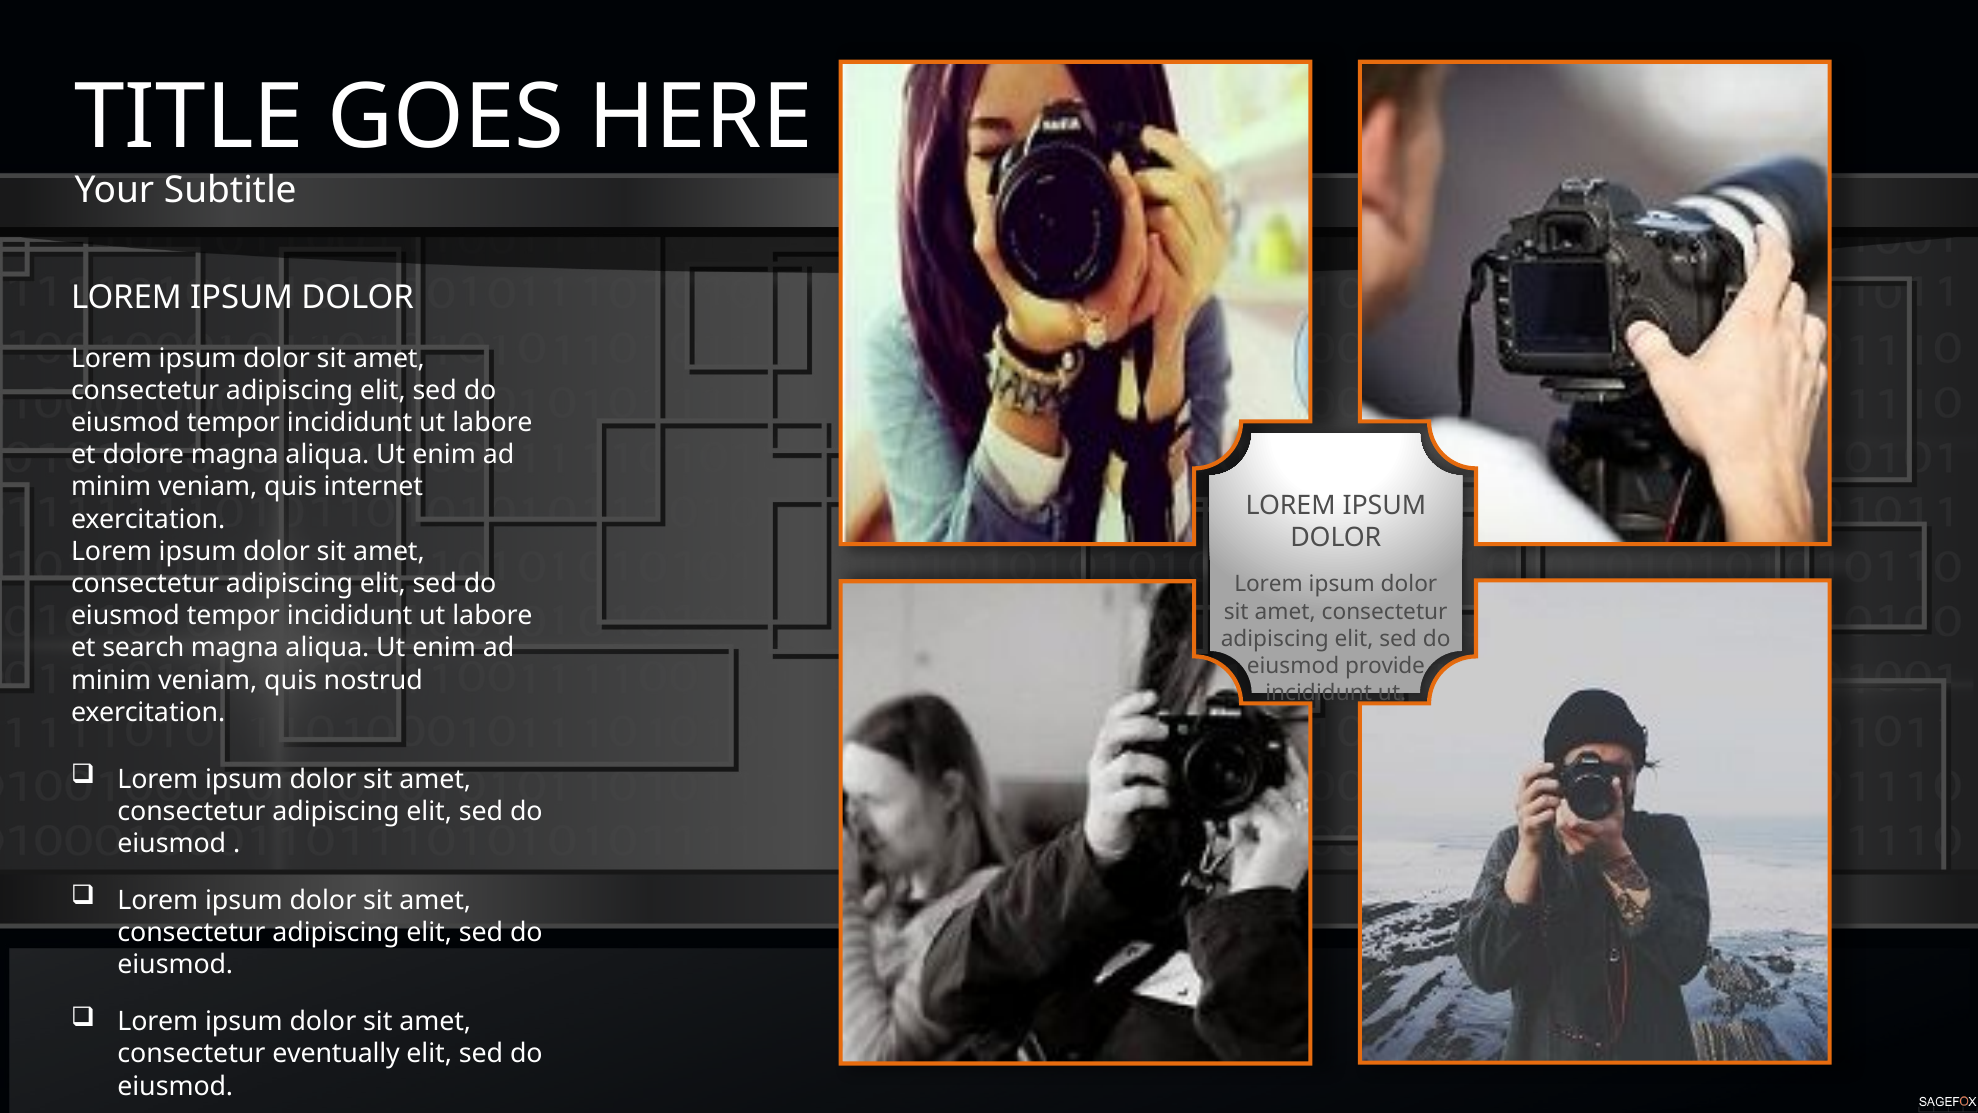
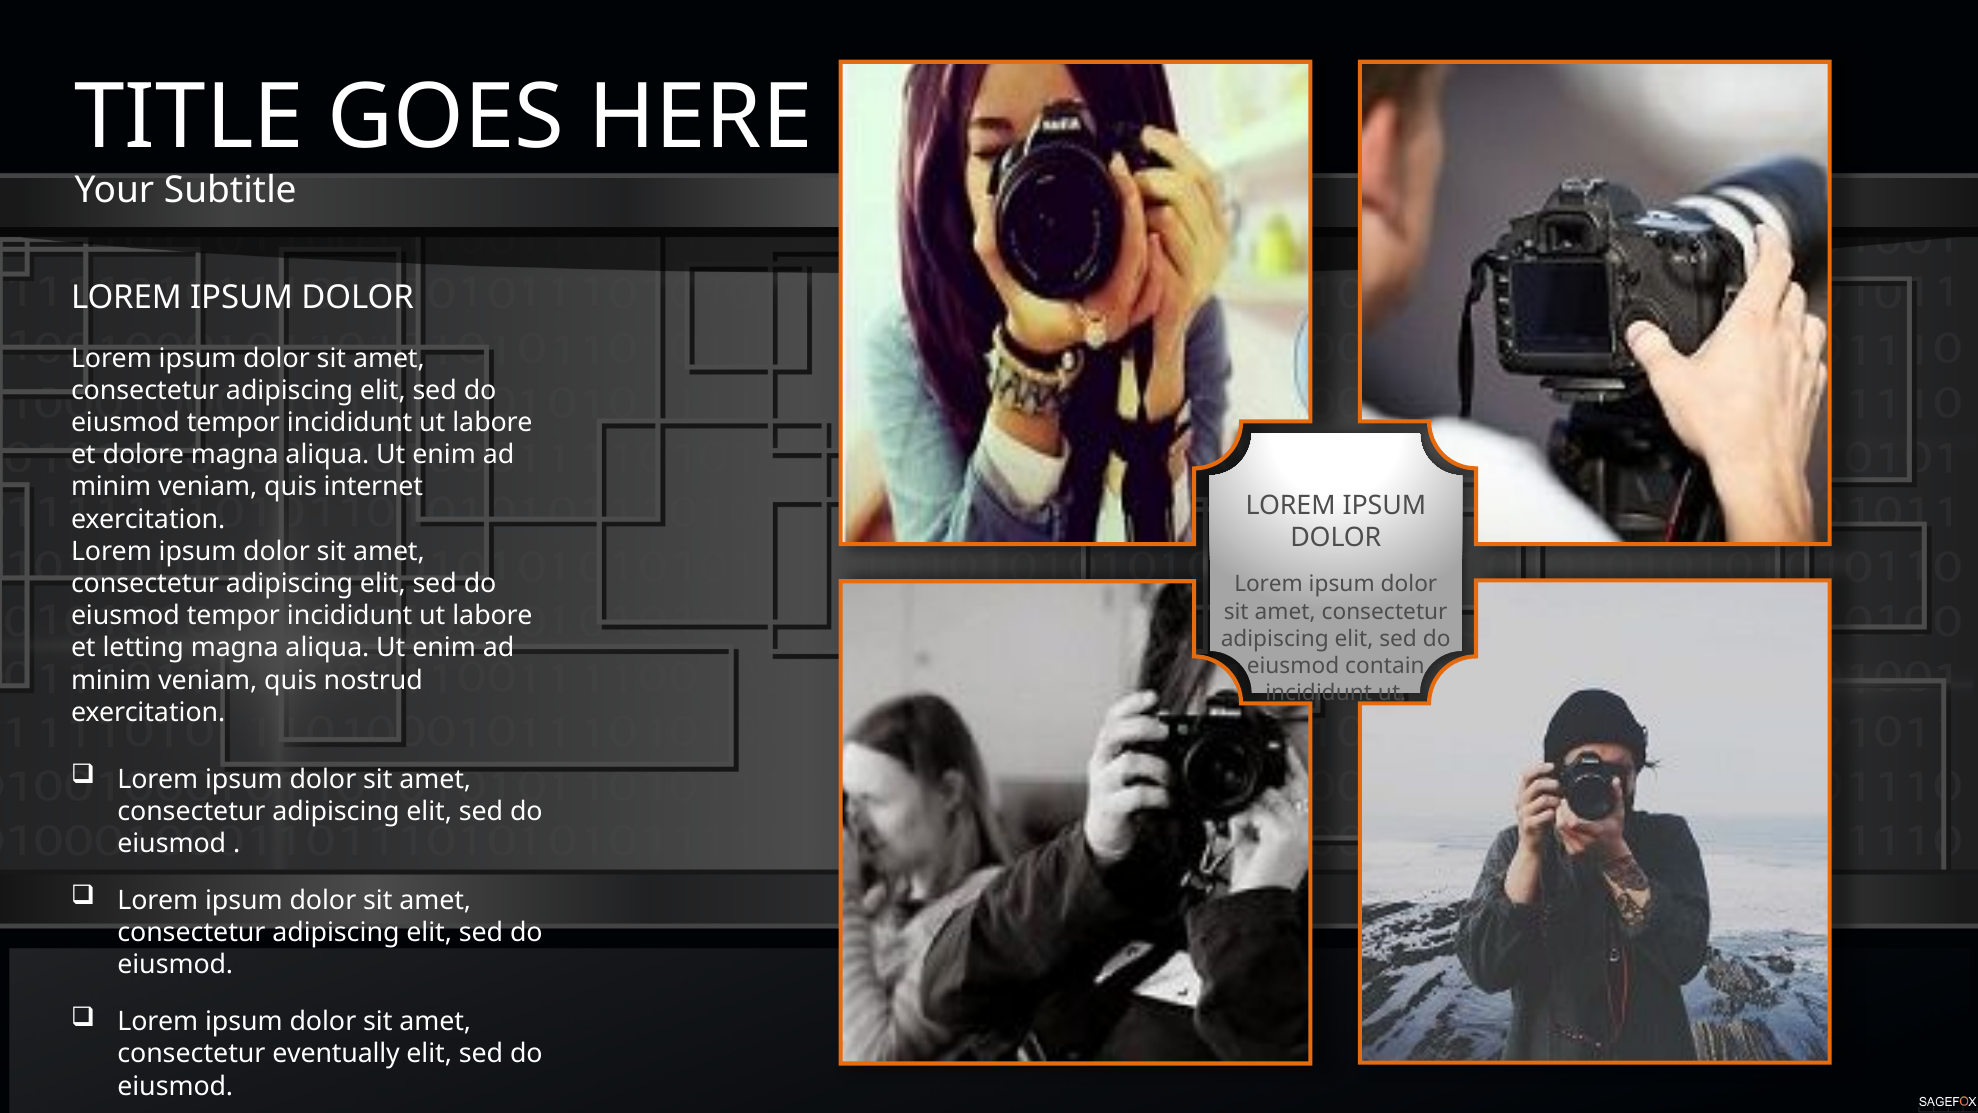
search: search -> letting
provide: provide -> contain
